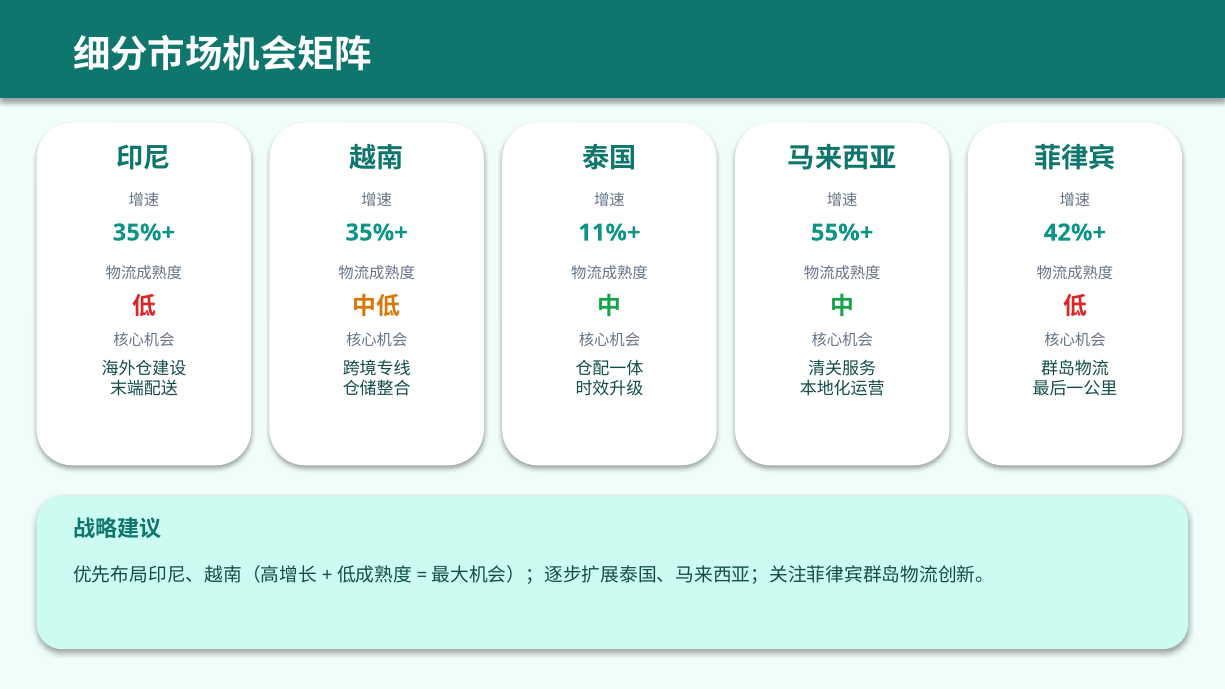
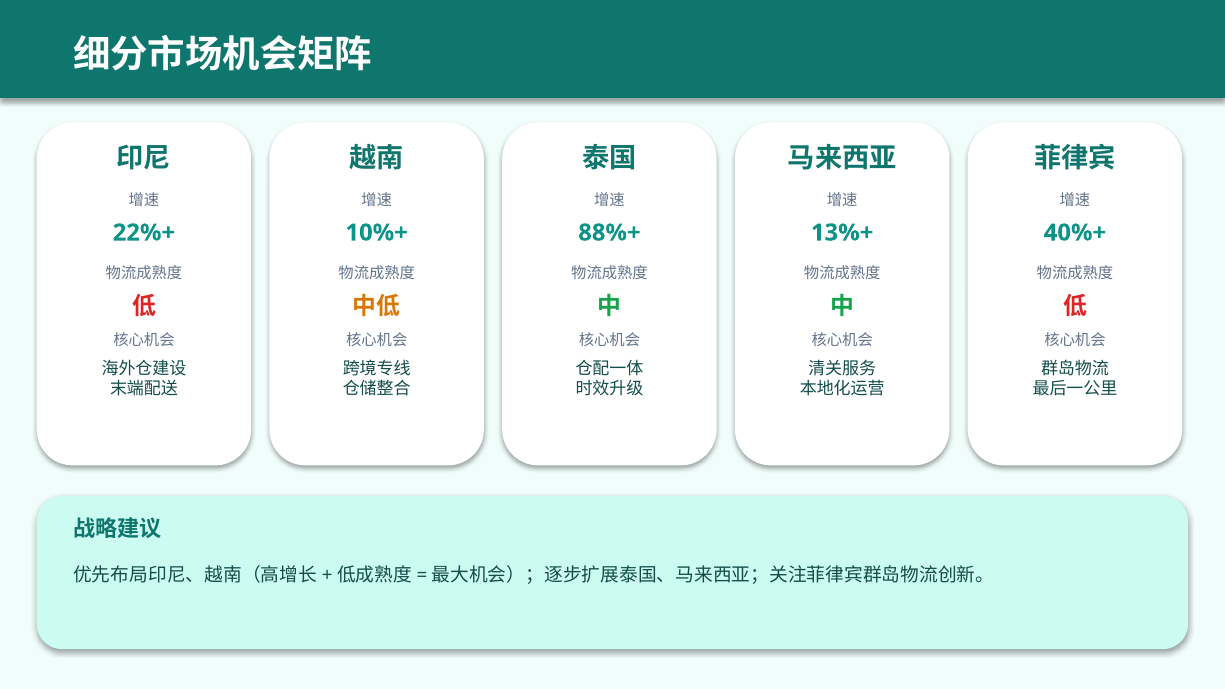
35%+ at (144, 233): 35%+ -> 22%+
35%+ at (377, 233): 35%+ -> 10%+
11%+: 11%+ -> 88%+
55%+: 55%+ -> 13%+
42%+: 42%+ -> 40%+
